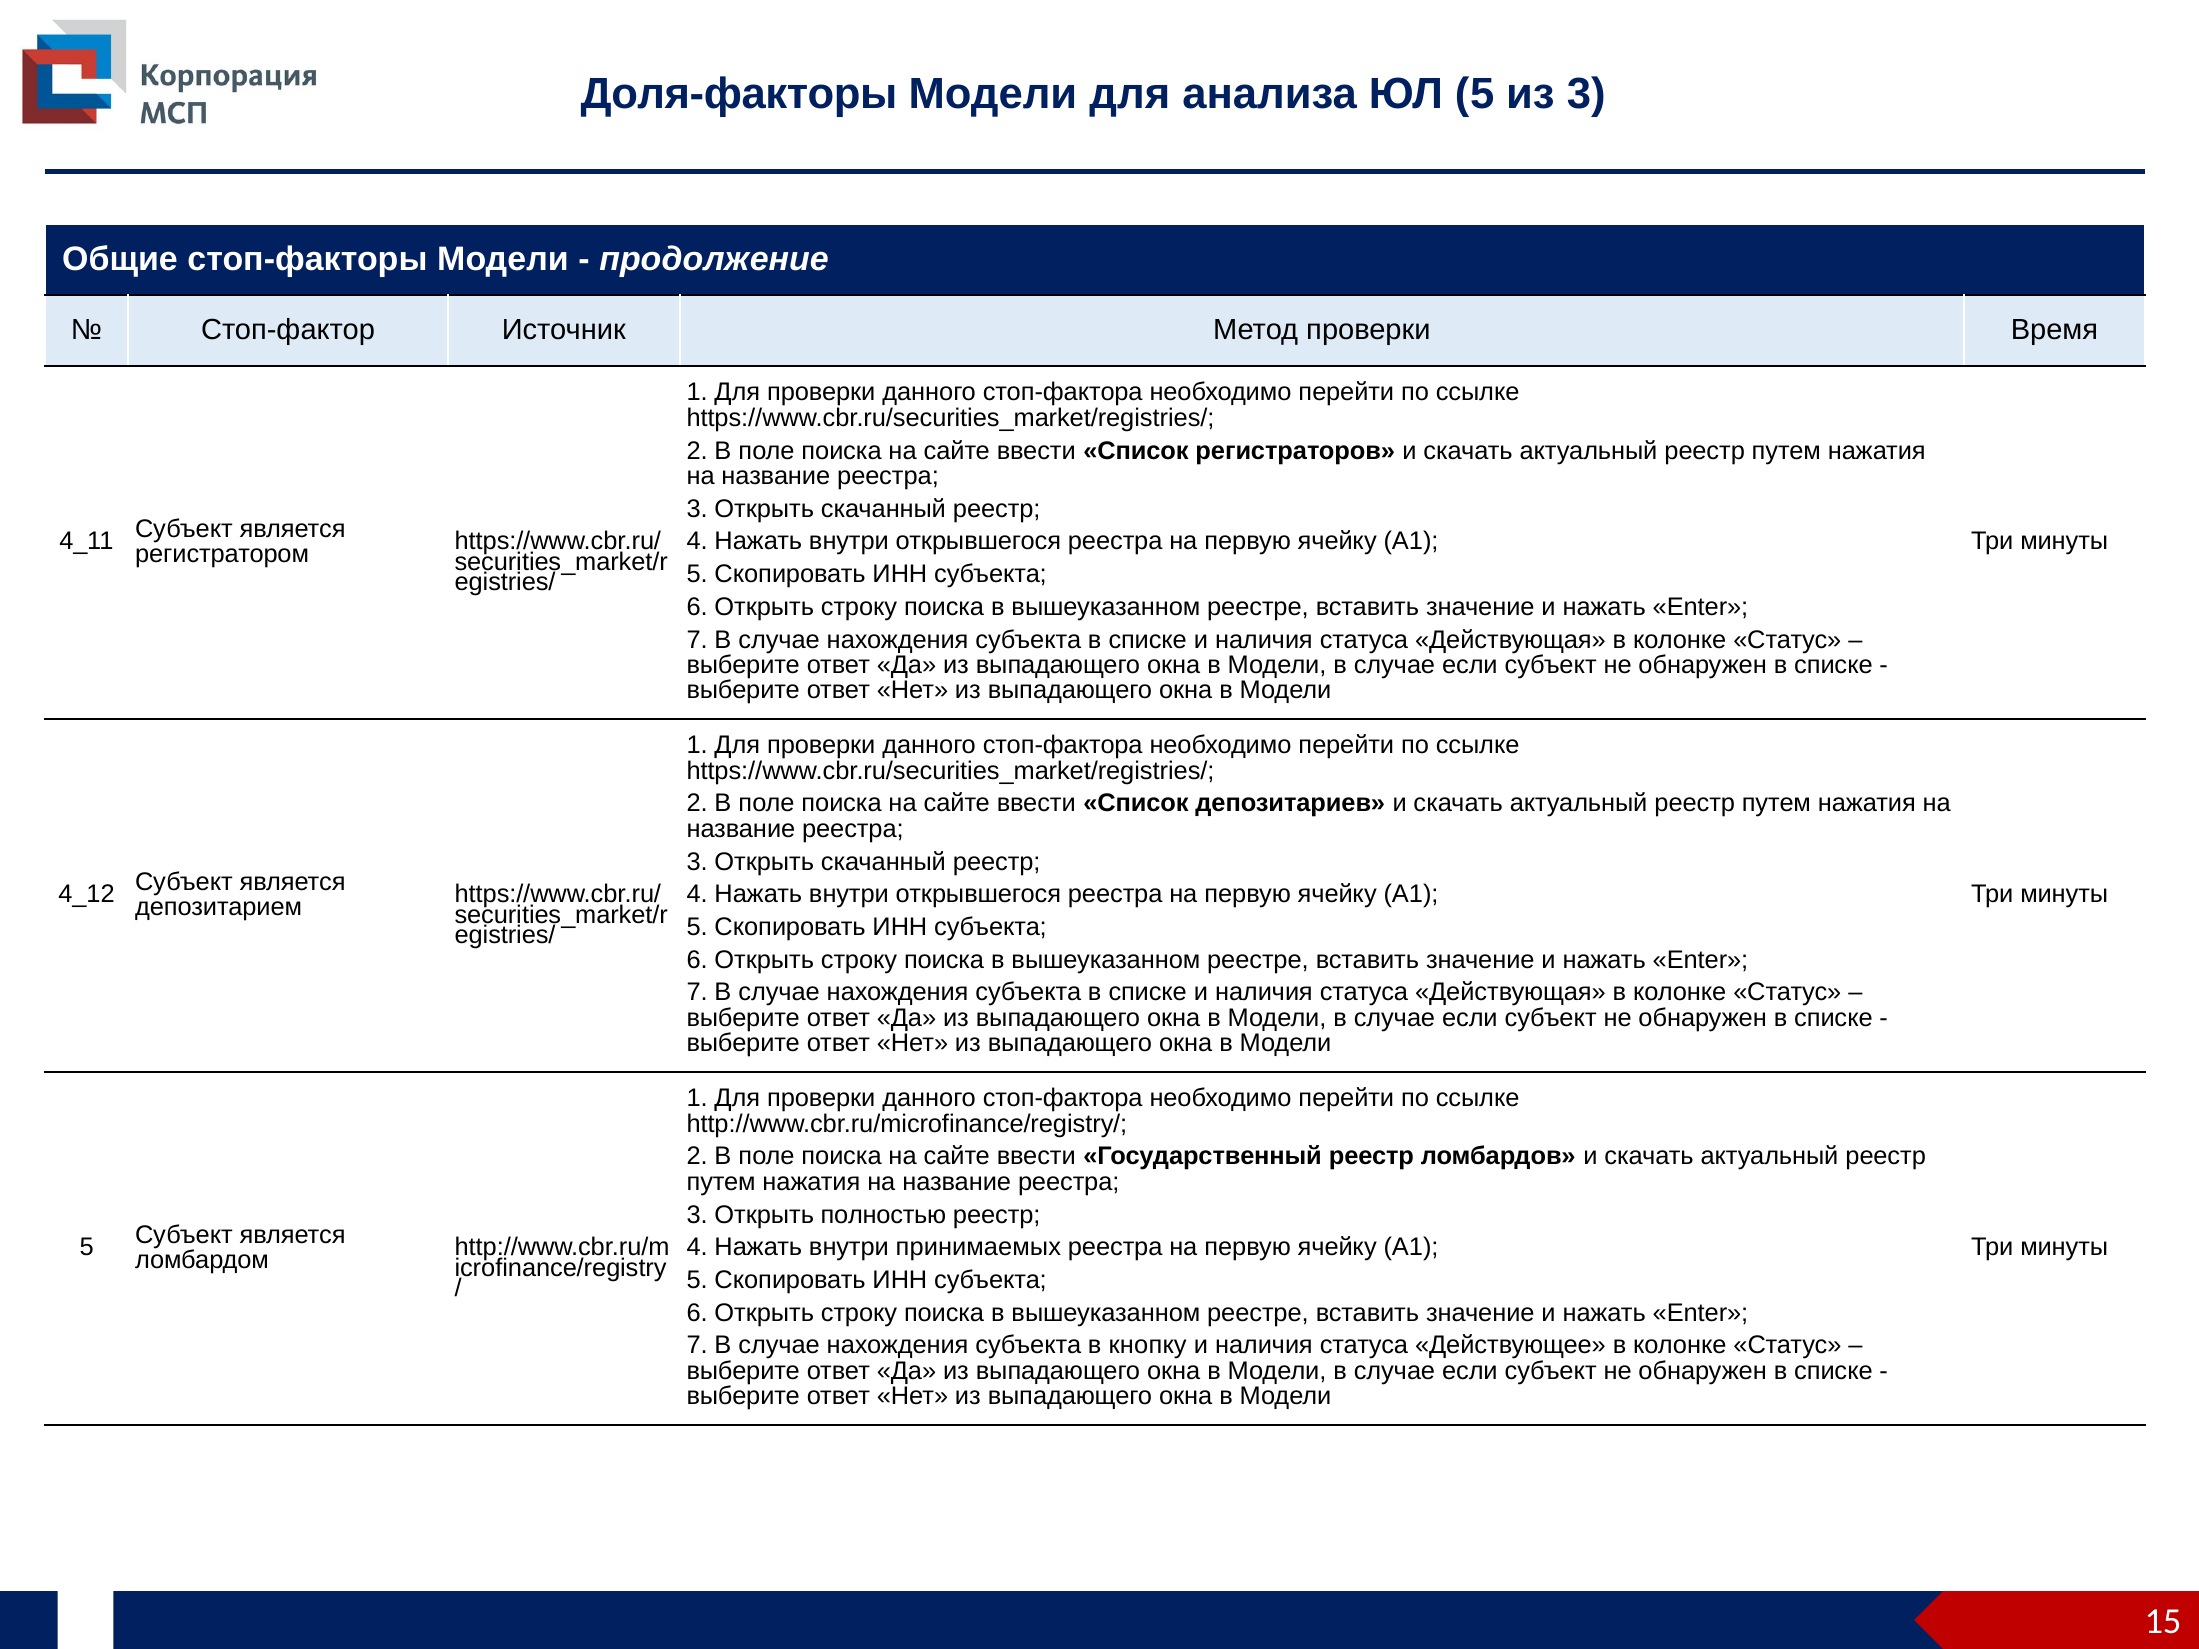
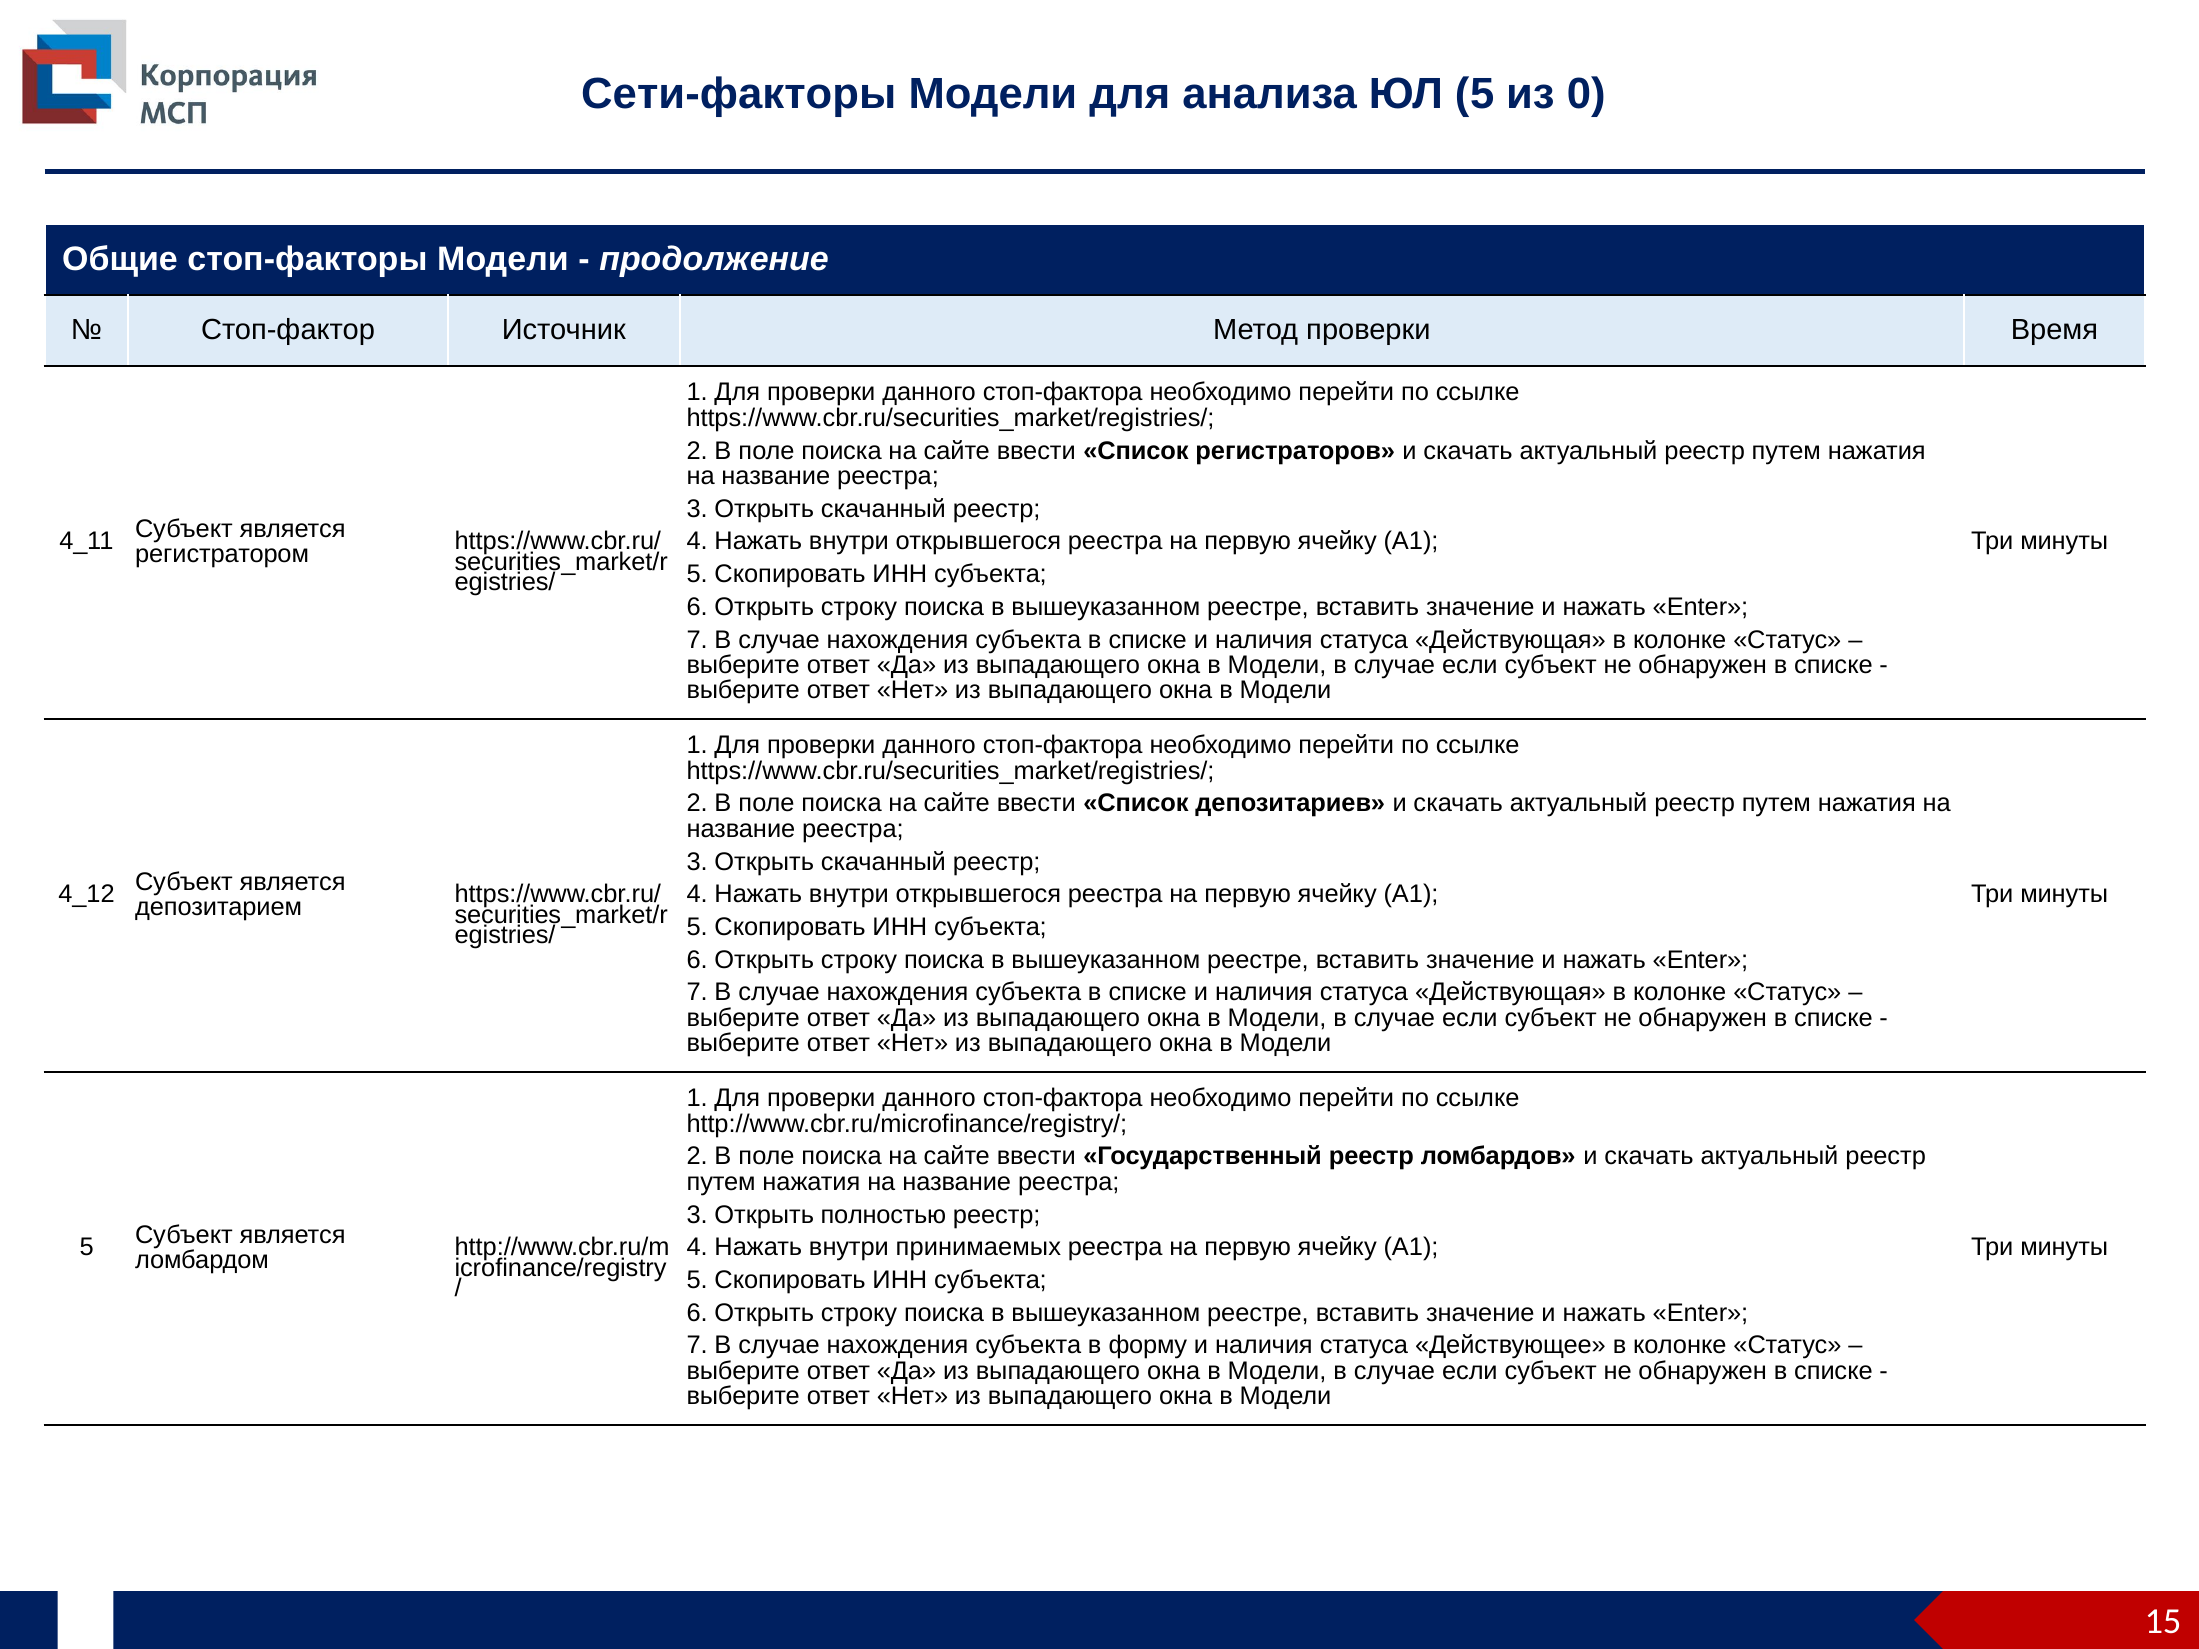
Доля-факторы: Доля-факторы -> Сети-факторы
из 3: 3 -> 0
кнопку: кнопку -> форму
